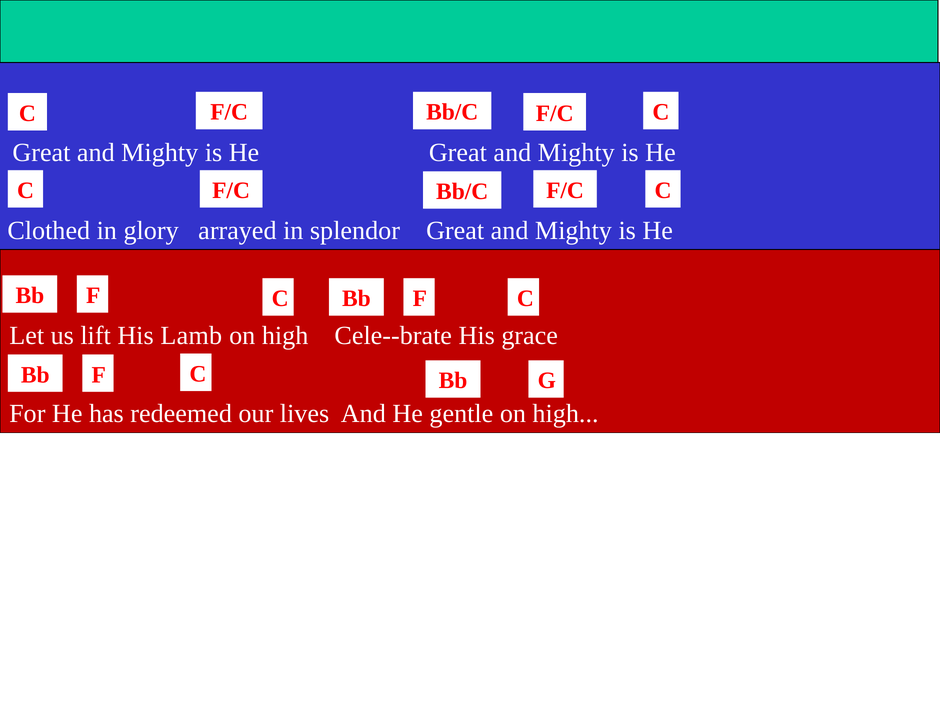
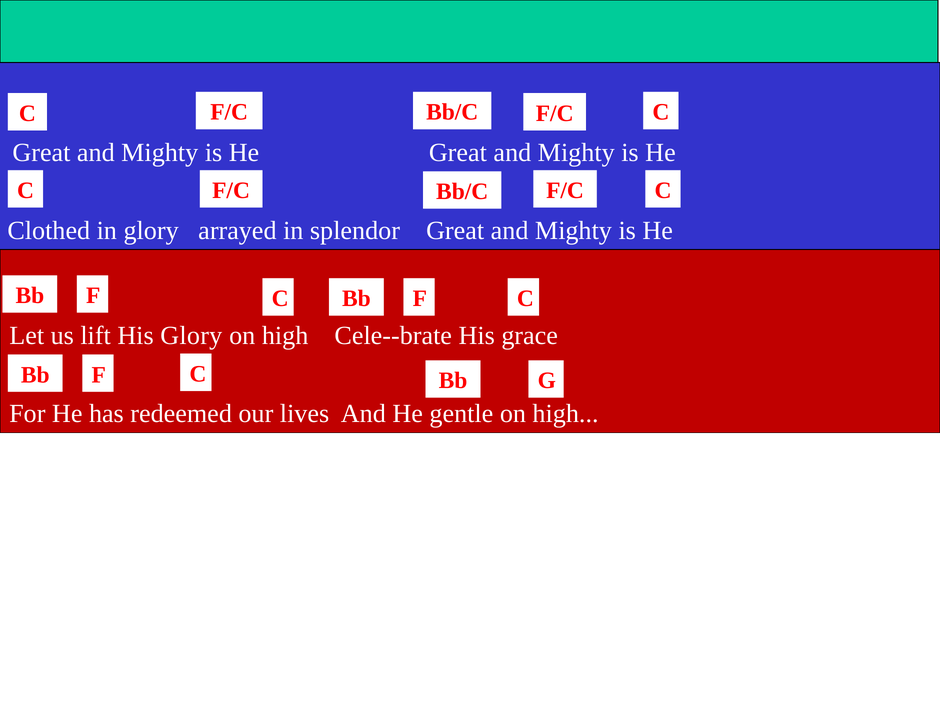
His Lamb: Lamb -> Glory
